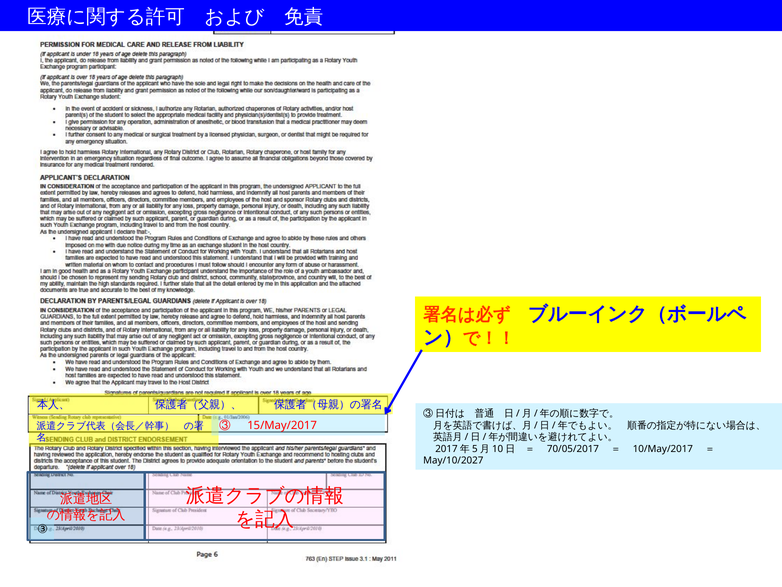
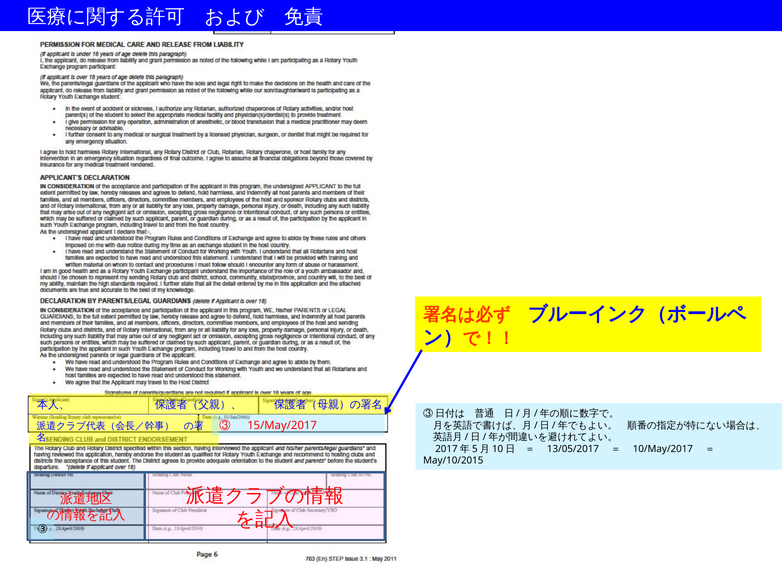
70/05/2017: 70/05/2017 -> 13/05/2017
May/10/2027: May/10/2027 -> May/10/2015
